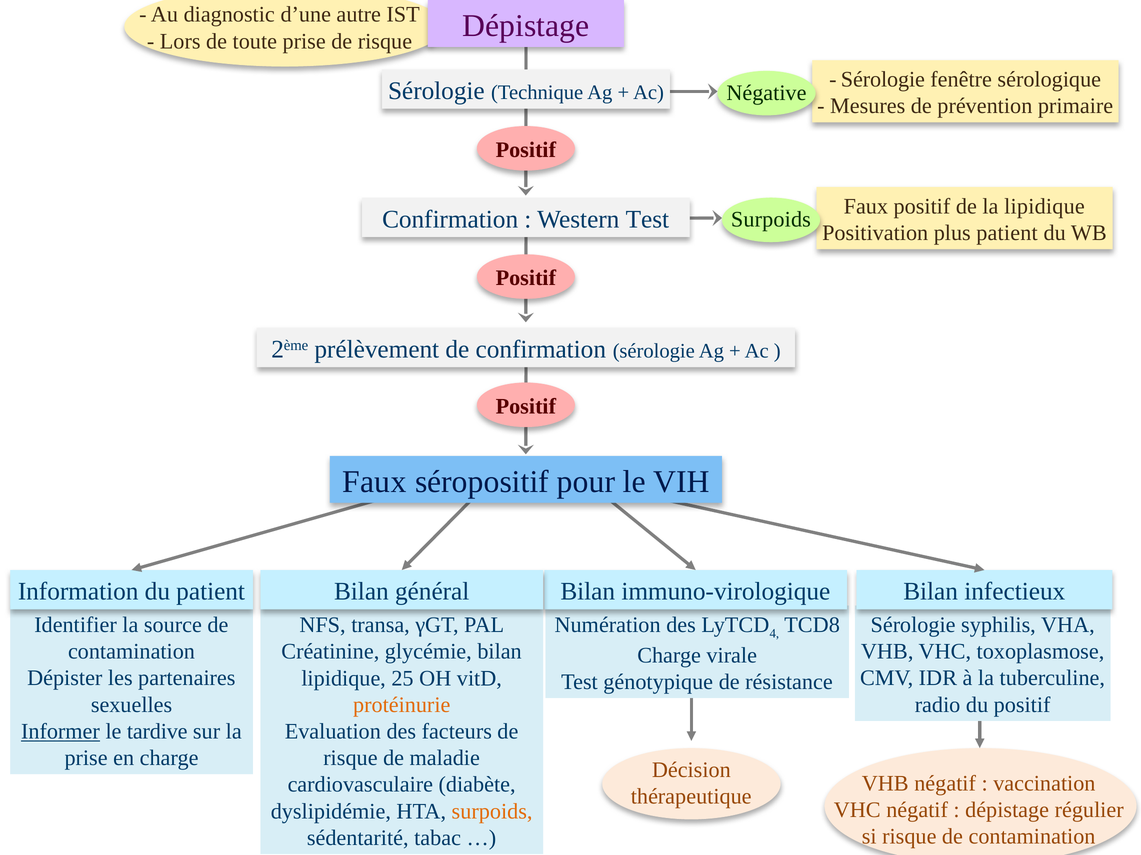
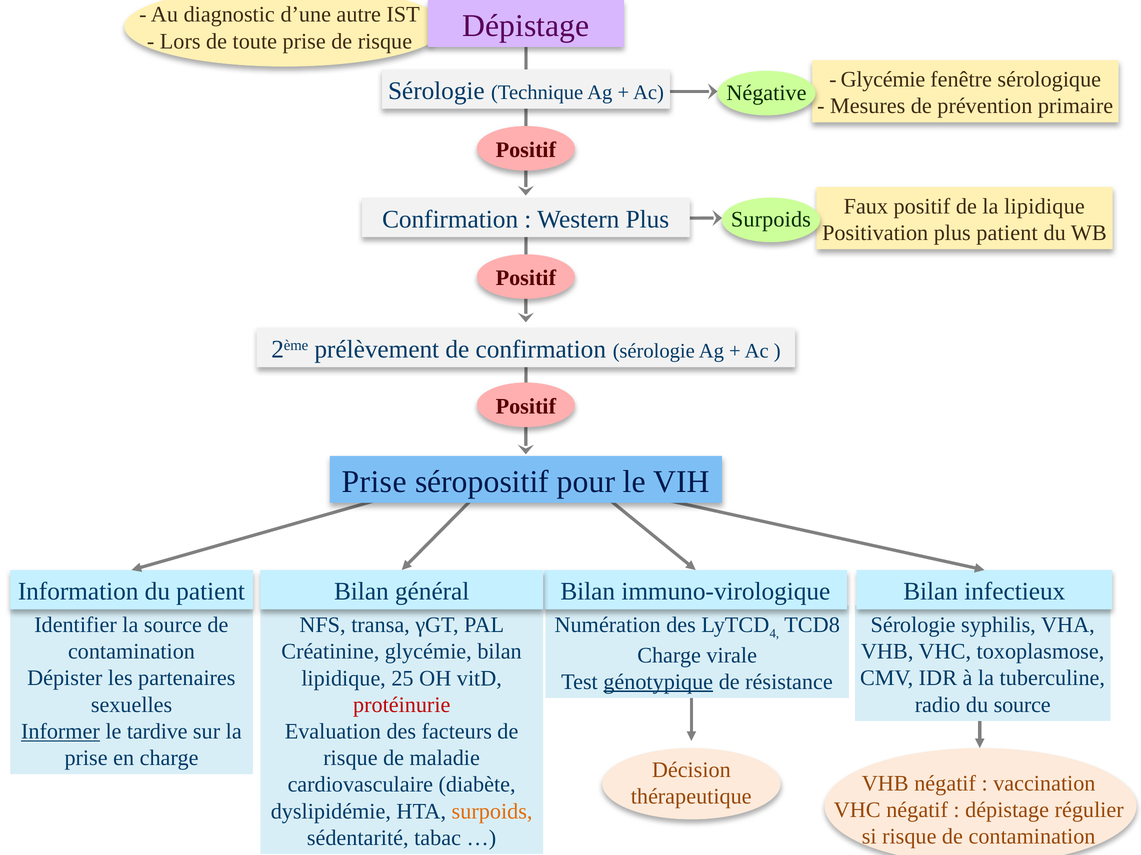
Sérologie at (883, 80): Sérologie -> Glycémie
Western Test: Test -> Plus
Faux at (374, 482): Faux -> Prise
génotypique underline: none -> present
protéinurie colour: orange -> red
du positif: positif -> source
